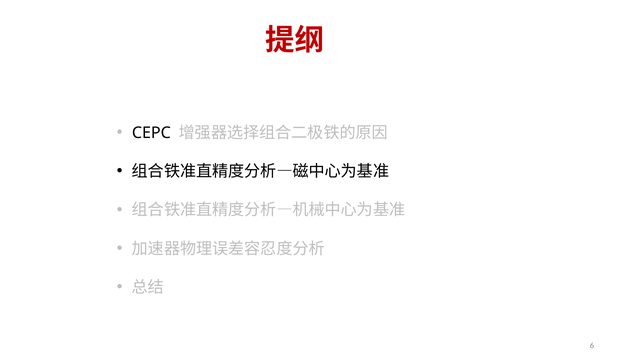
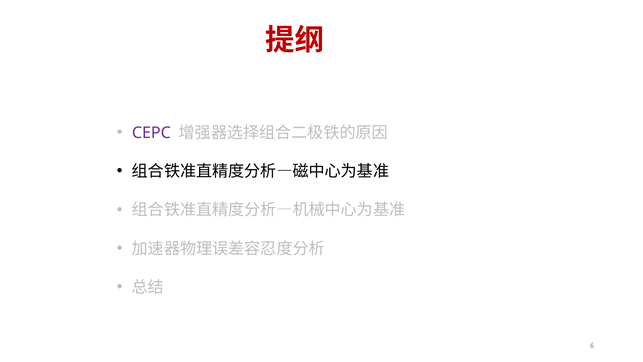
CEPC colour: black -> purple
